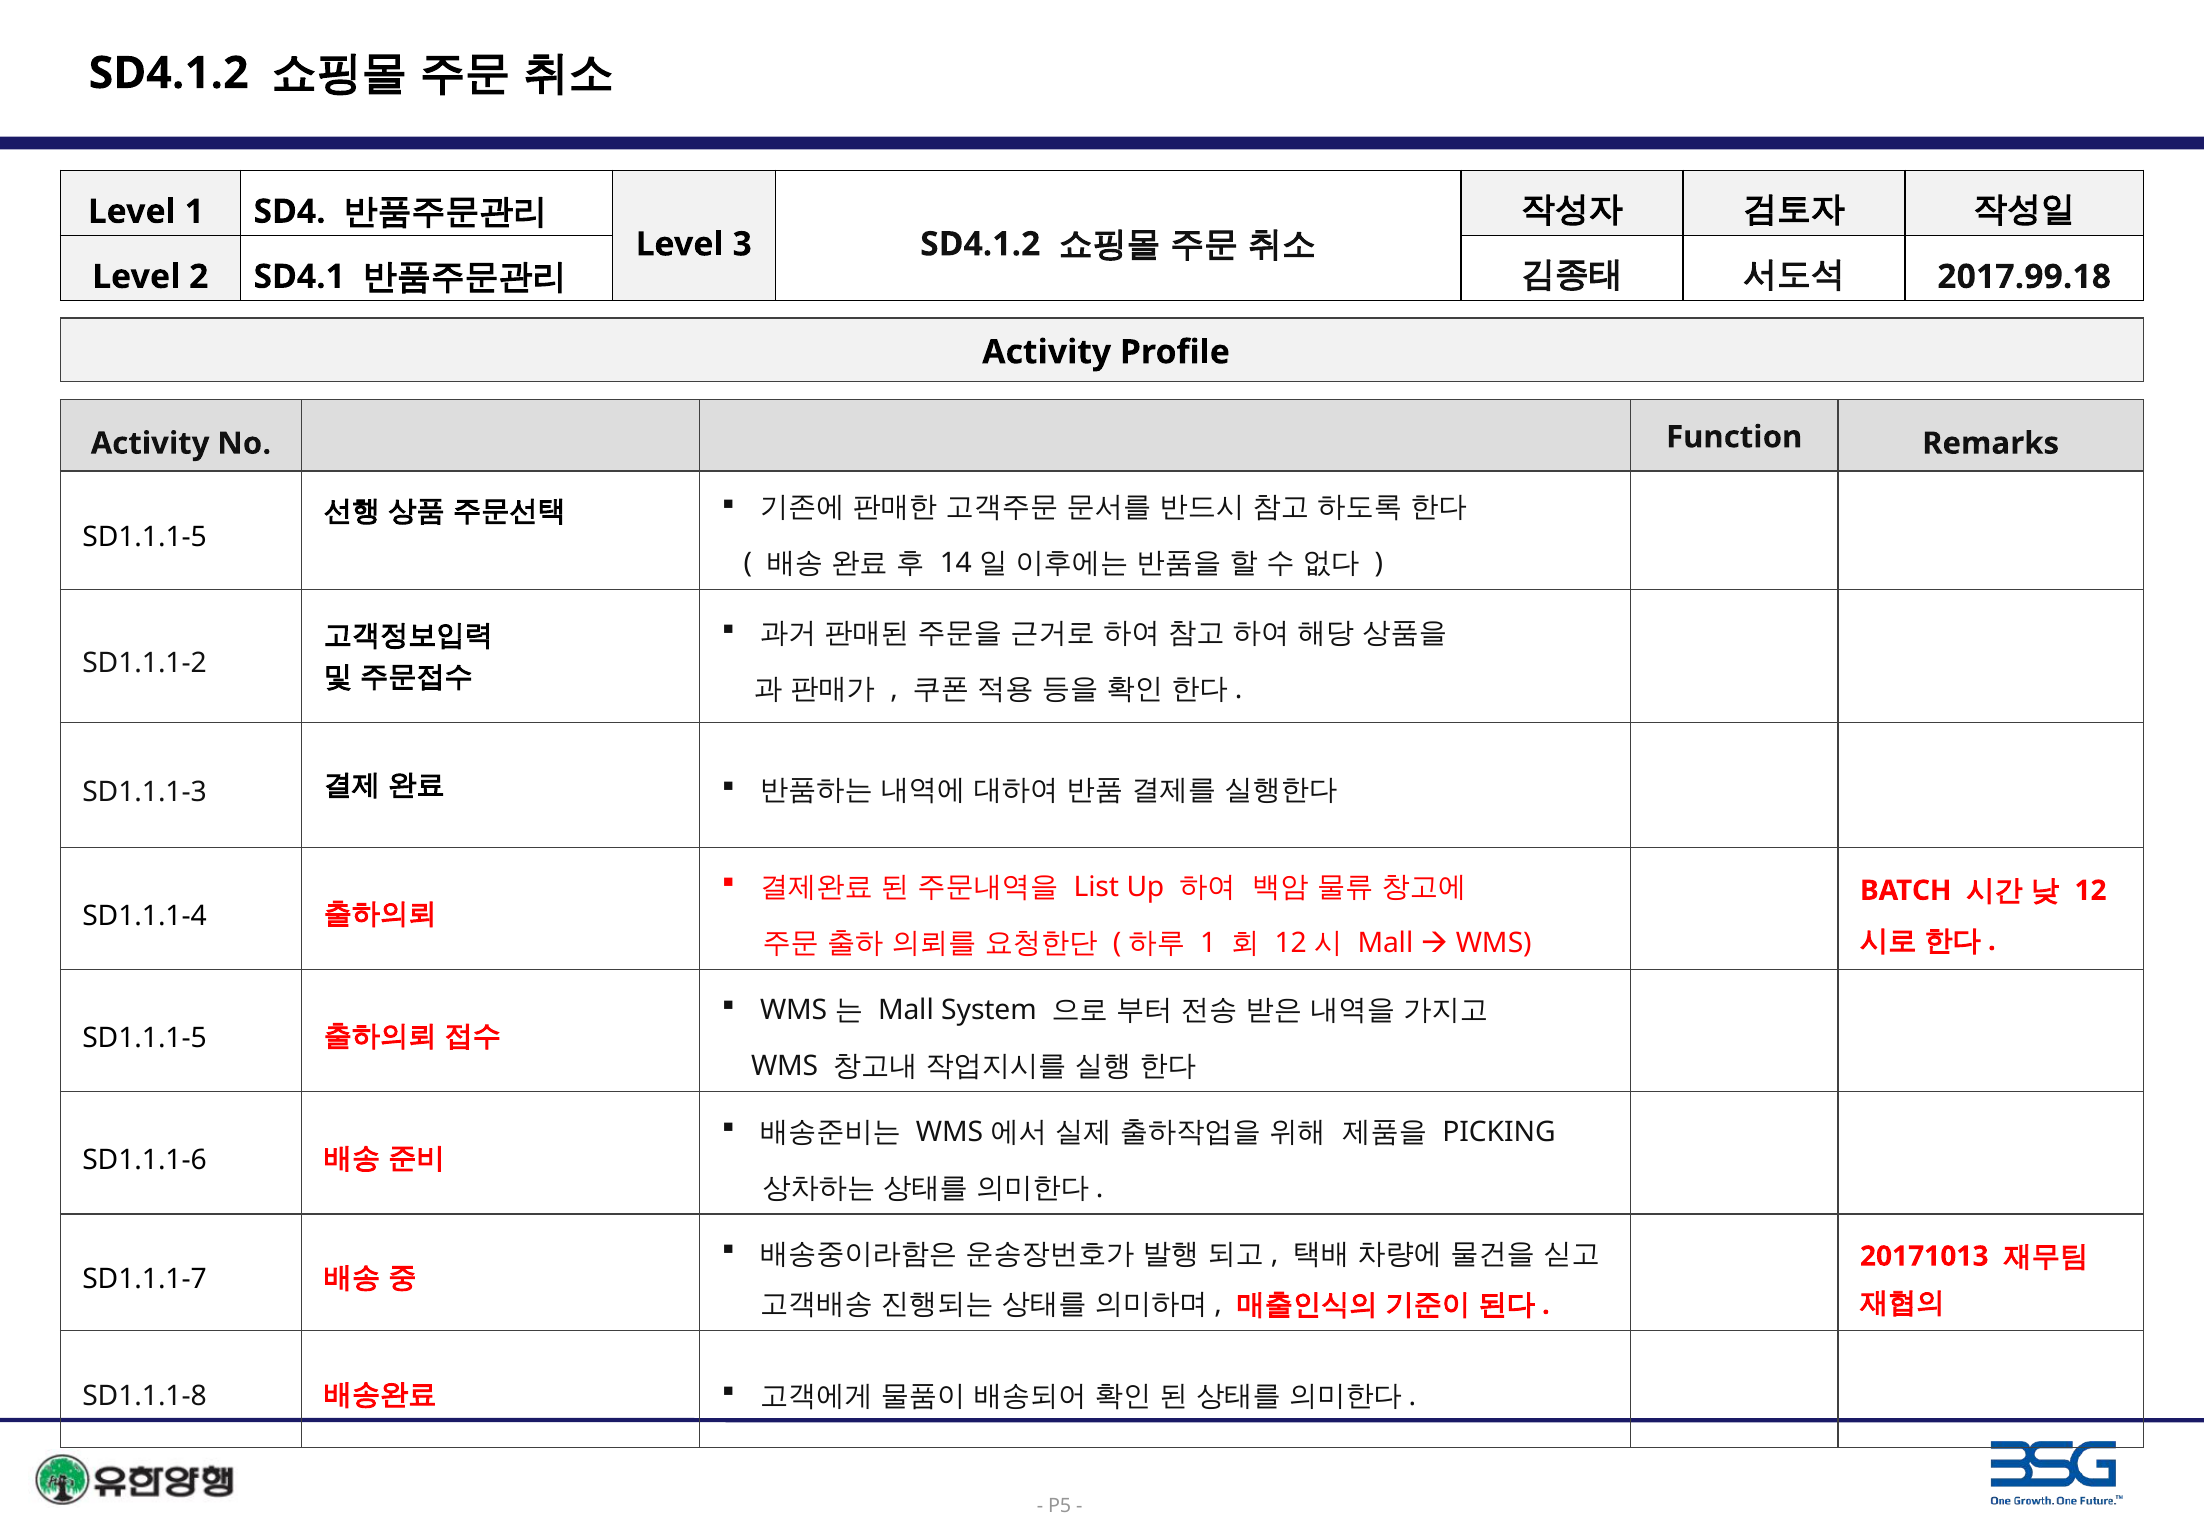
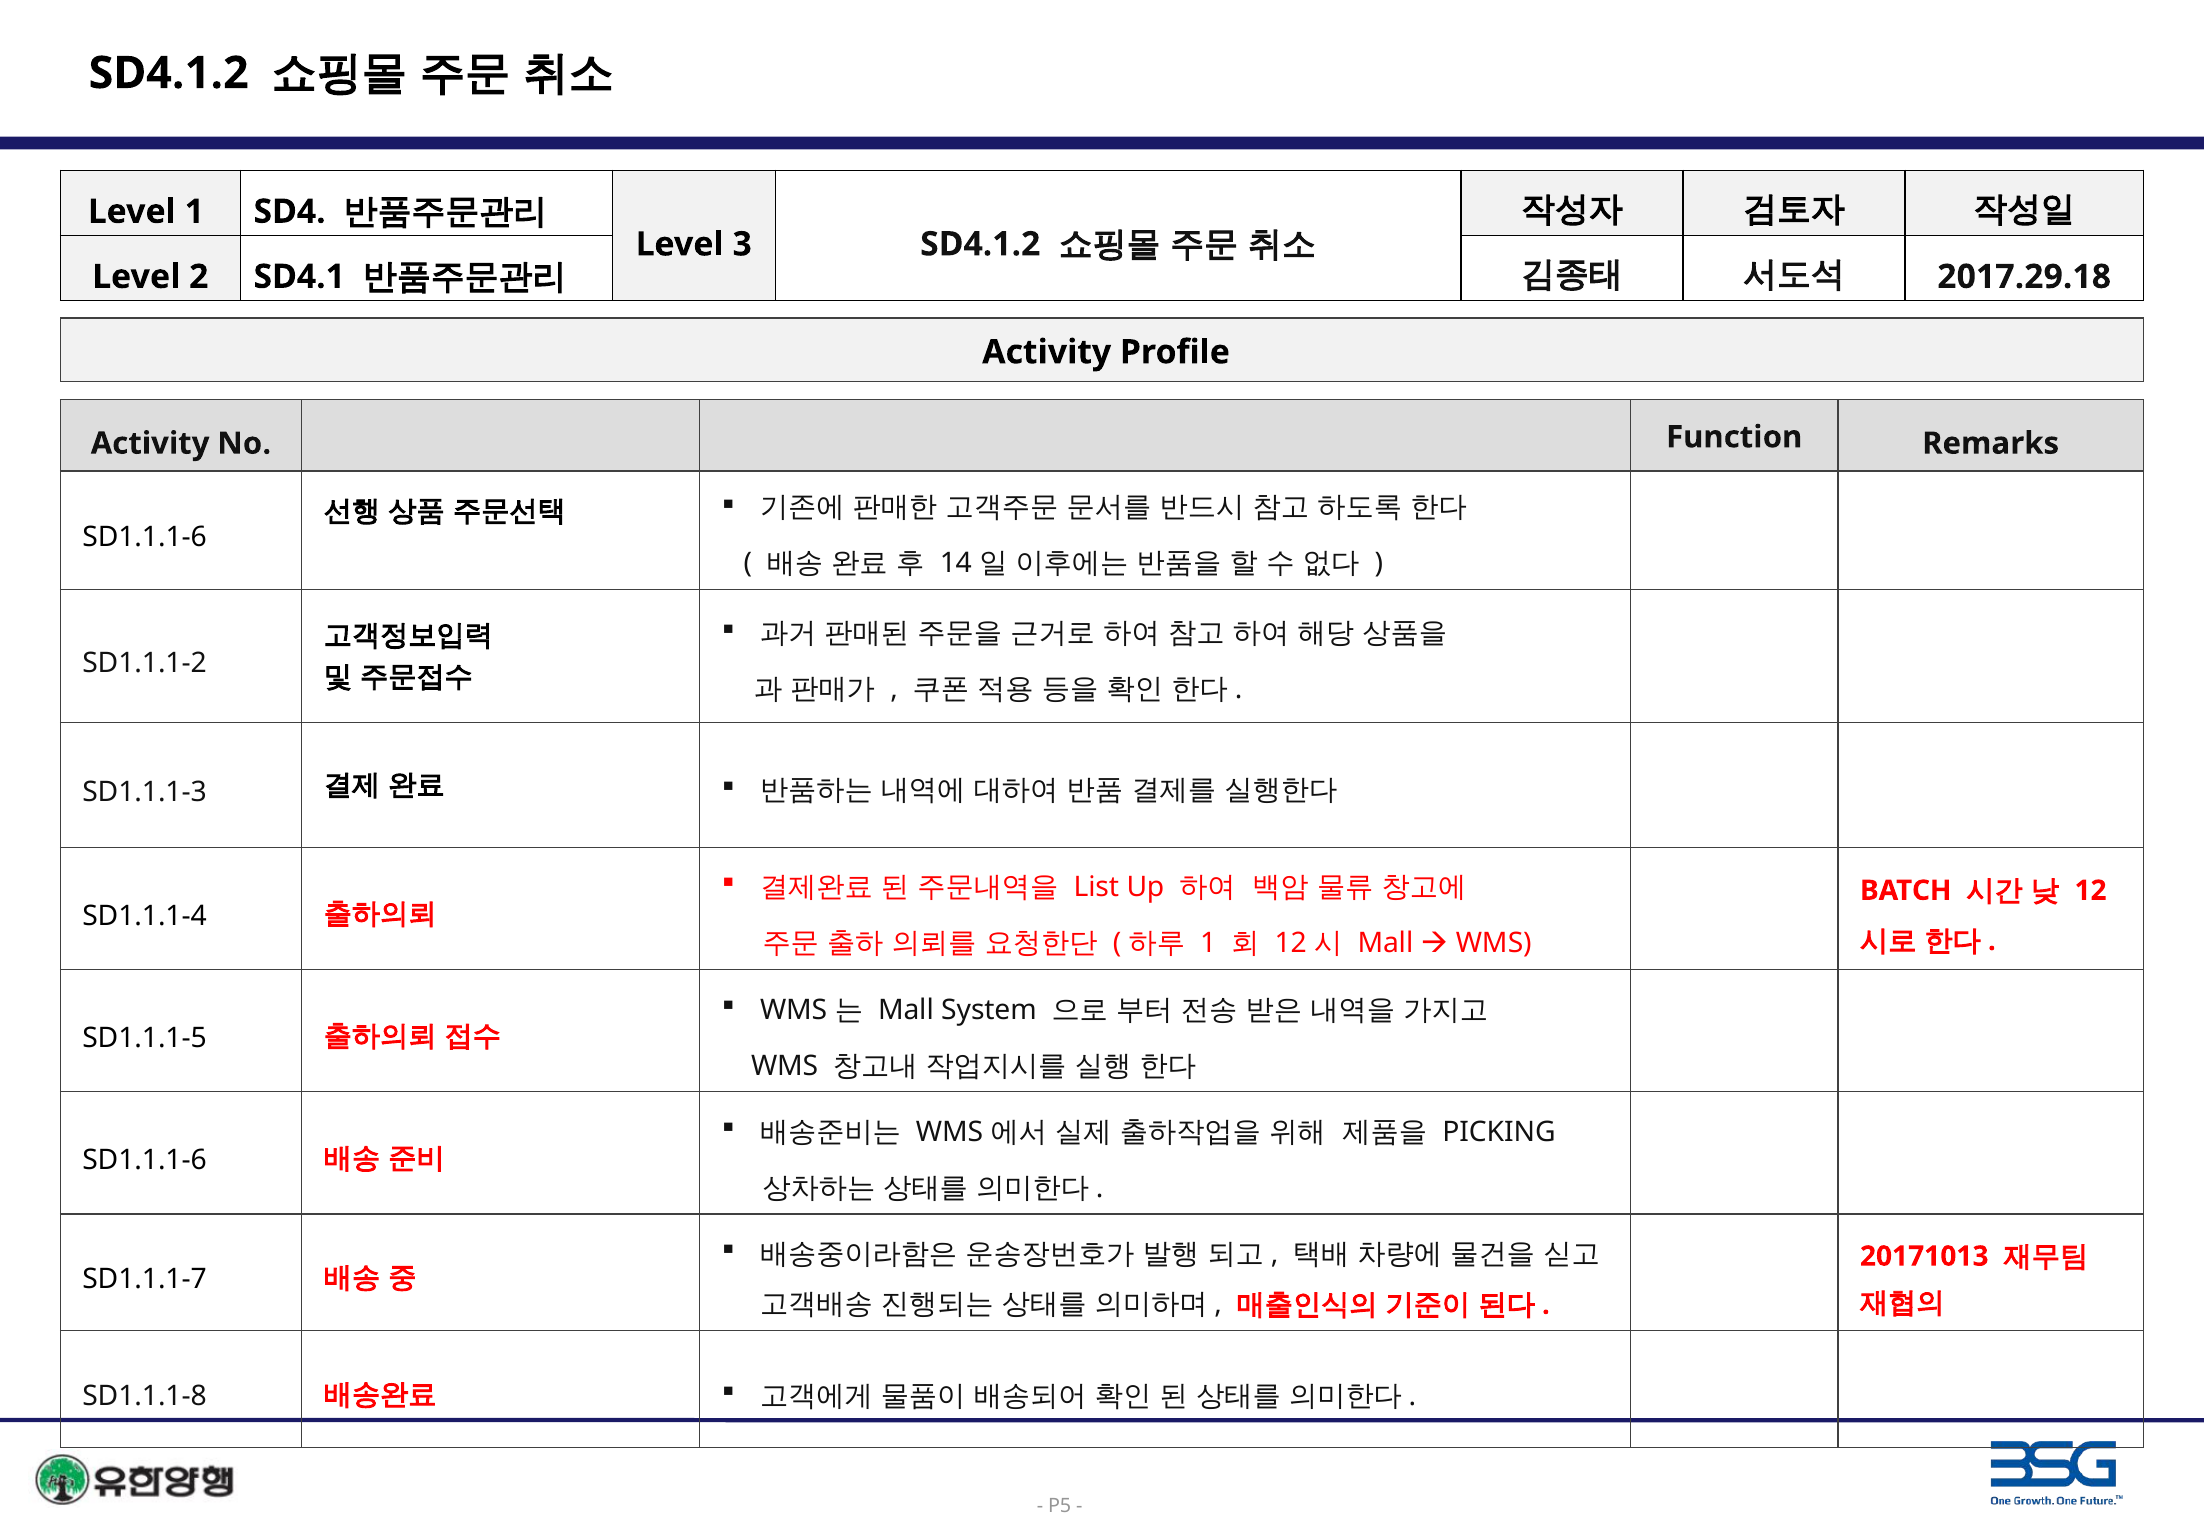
2017.99.18: 2017.99.18 -> 2017.29.18
SD1.1.1-5 at (145, 538): SD1.1.1-5 -> SD1.1.1-6
